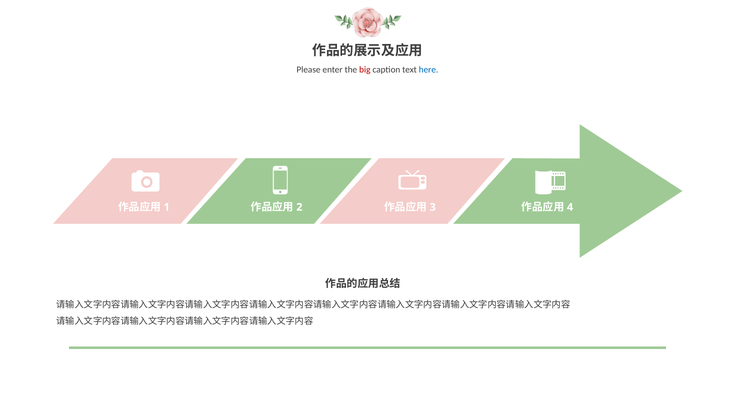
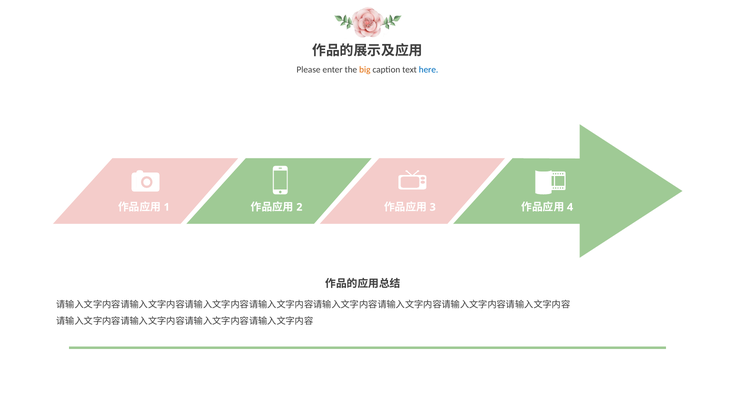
big colour: red -> orange
